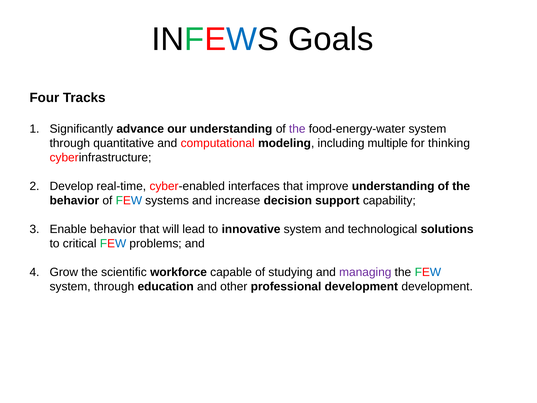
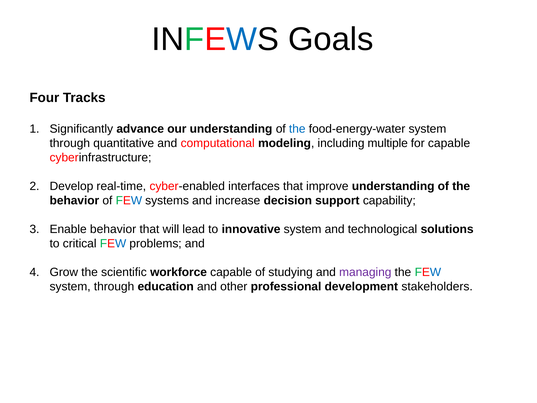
the at (297, 129) colour: purple -> blue
for thinking: thinking -> capable
development development: development -> stakeholders
